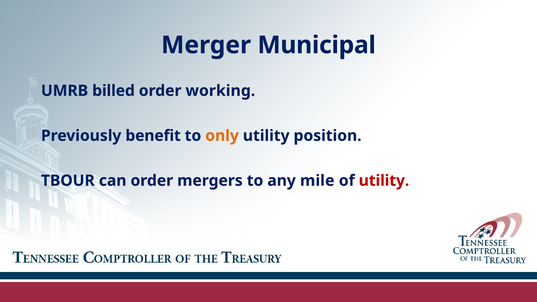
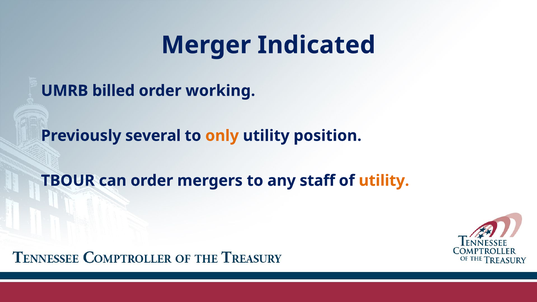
Municipal: Municipal -> Indicated
benefit: benefit -> several
mile: mile -> staff
utility at (384, 181) colour: red -> orange
